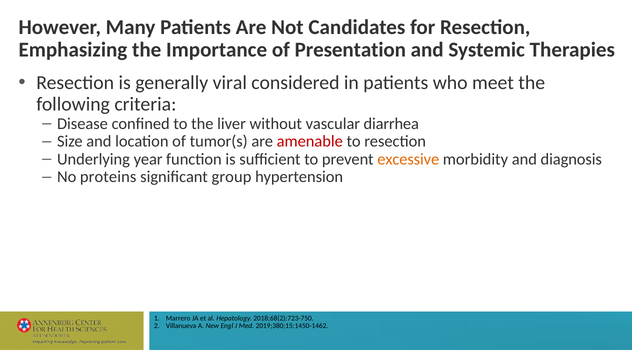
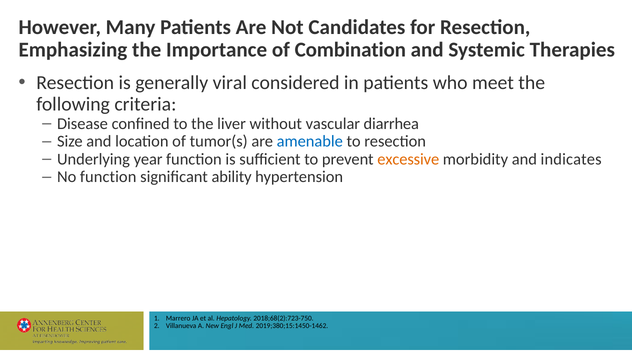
Presentation: Presentation -> Combination
amenable colour: red -> blue
diagnosis: diagnosis -> indicates
No proteins: proteins -> function
group: group -> ability
